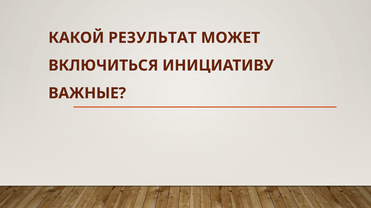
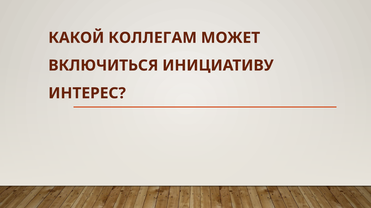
РЕЗУЛЬТАТ: РЕЗУЛЬТАТ -> КОЛЛЕГАМ
ВАЖНЫЕ: ВАЖНЫЕ -> ИНТЕРЕС
